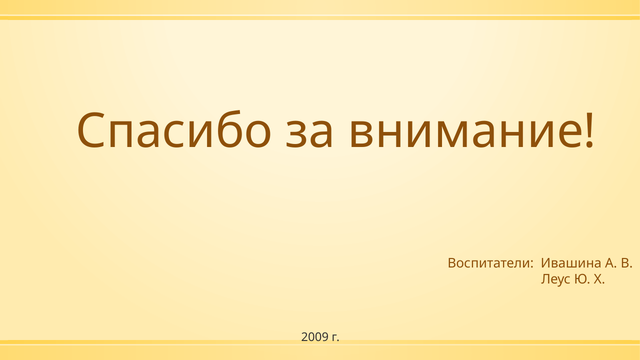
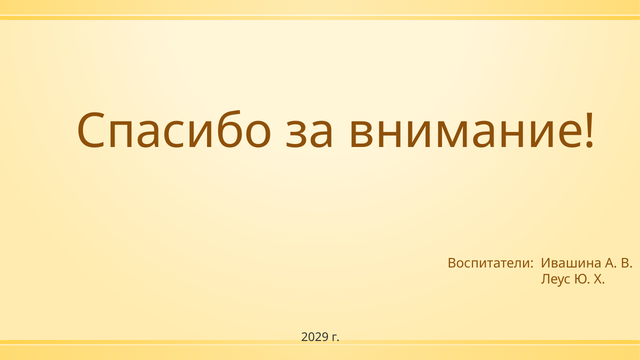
2009: 2009 -> 2029
